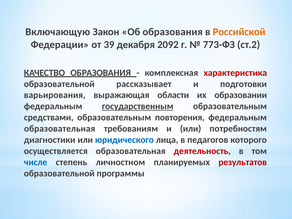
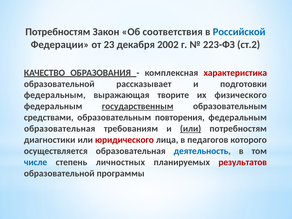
Включающую at (58, 32): Включающую -> Потребностям
Об образования: образования -> соответствия
Российской colour: orange -> blue
39: 39 -> 23
2092: 2092 -> 2002
773-ФЗ: 773-ФЗ -> 223-ФЗ
варьирования at (55, 95): варьирования -> федеральным
области: области -> творите
образовании: образовании -> физического
или at (191, 129) underline: none -> present
юридического colour: blue -> red
деятельность colour: red -> blue
личностном: личностном -> личностных
